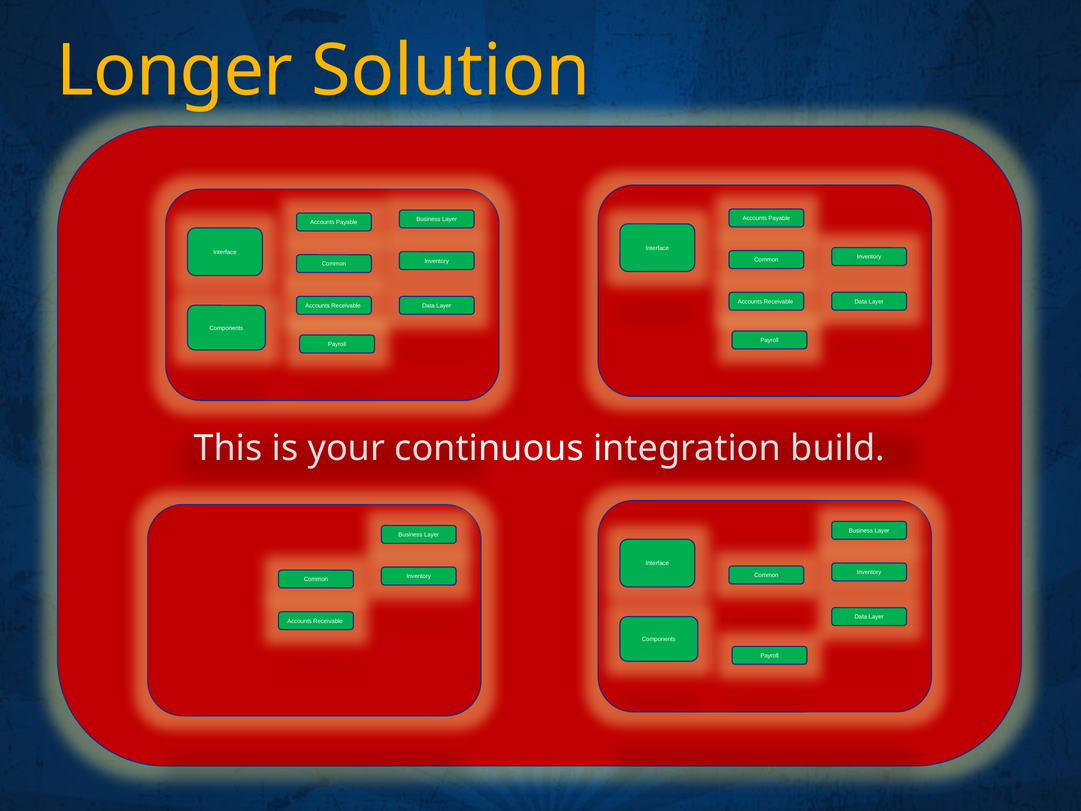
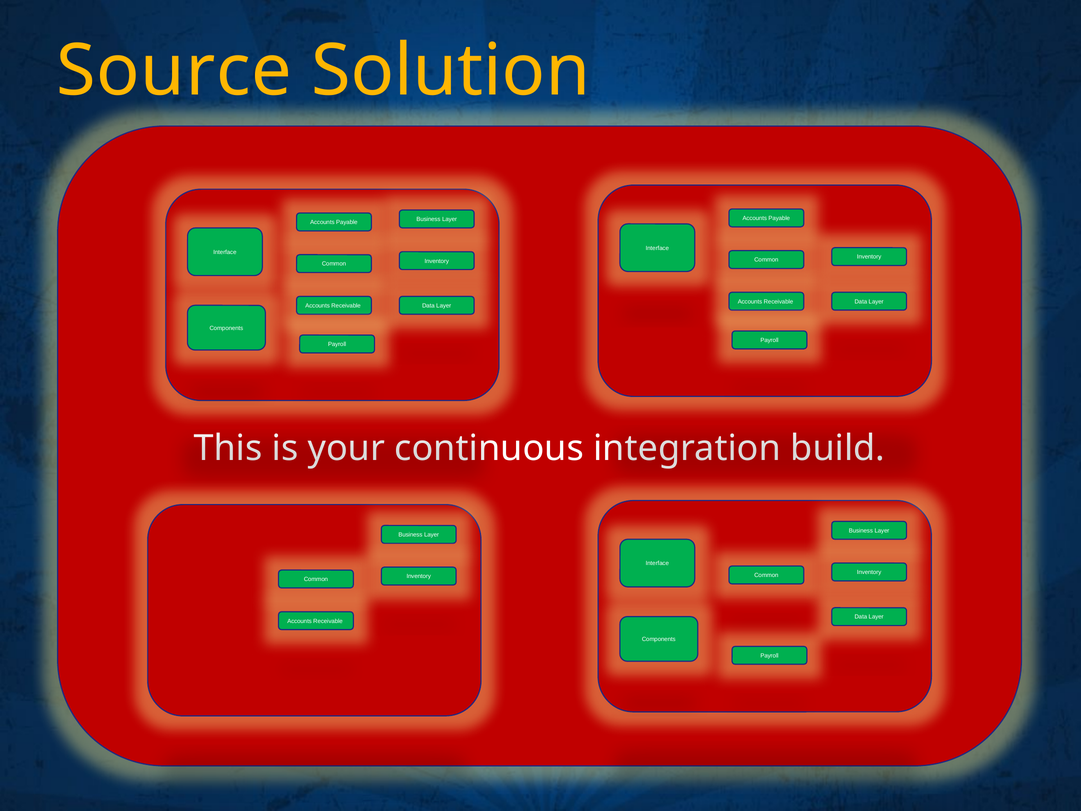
Longer: Longer -> Source
